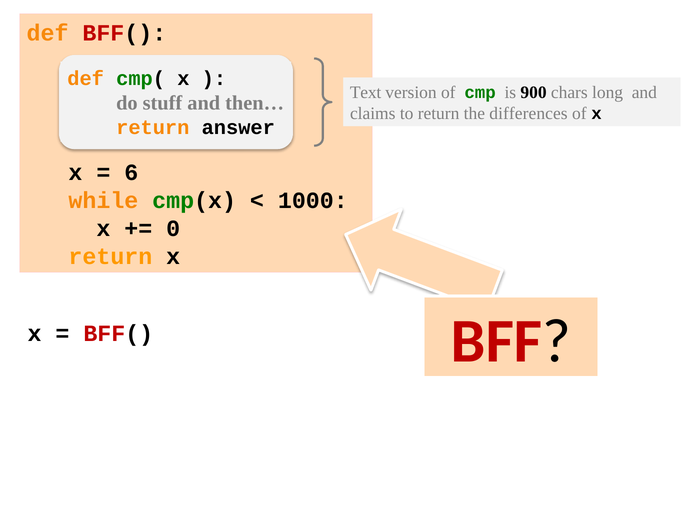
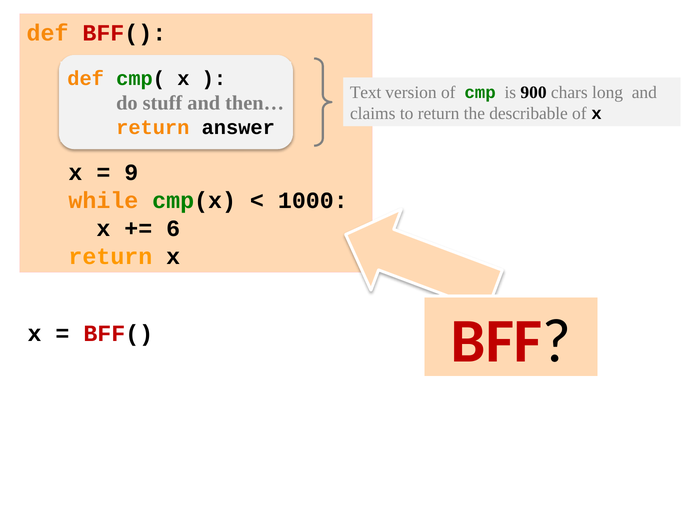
differences: differences -> describable
6: 6 -> 9
0: 0 -> 6
